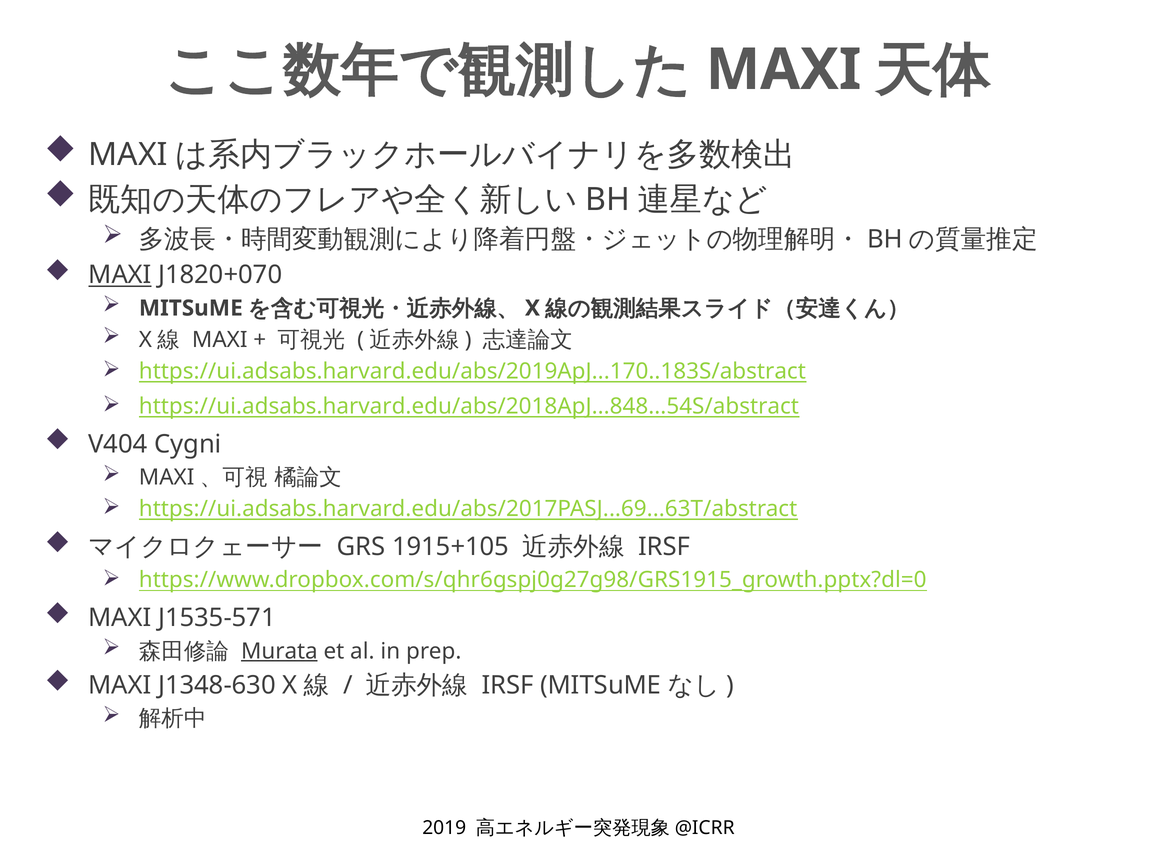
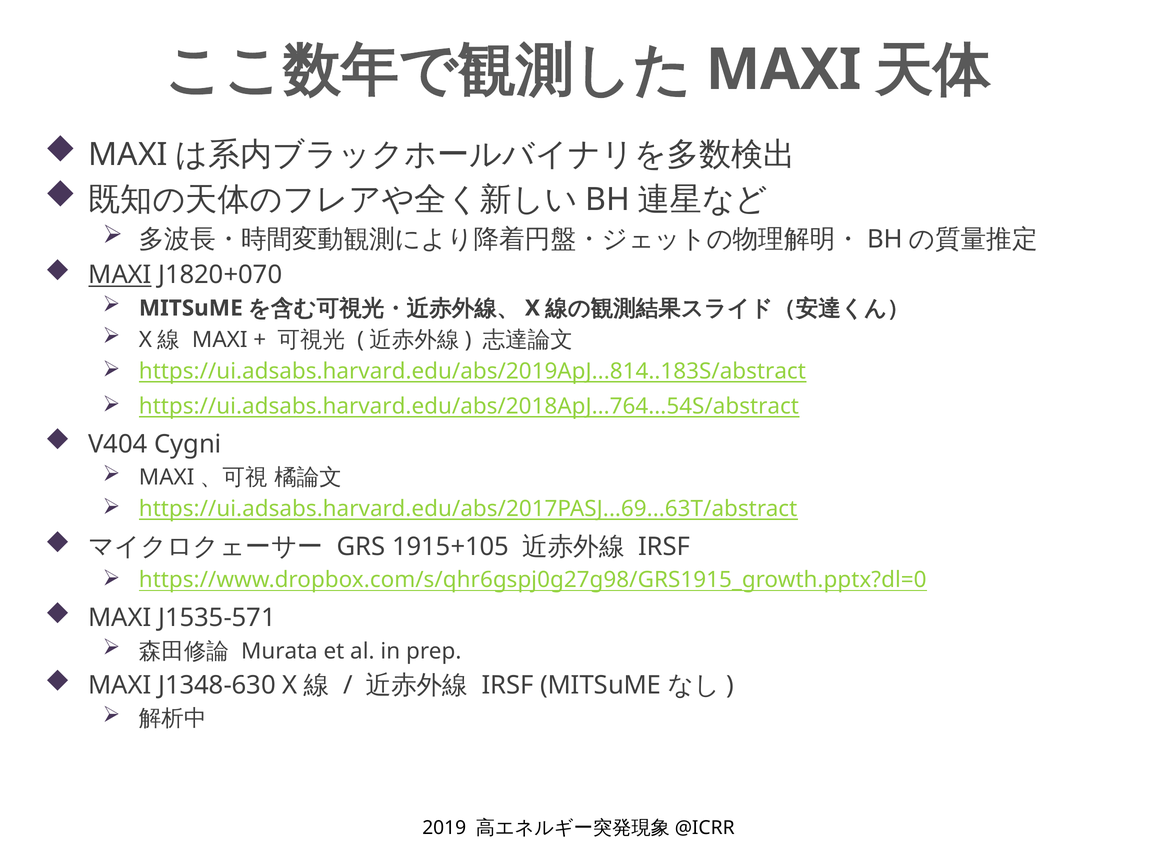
https://ui.adsabs.harvard.edu/abs/2019ApJ...170..183S/abstract: https://ui.adsabs.harvard.edu/abs/2019ApJ...170..183S/abstract -> https://ui.adsabs.harvard.edu/abs/2019ApJ...814..183S/abstract
https://ui.adsabs.harvard.edu/abs/2018ApJ...848...54S/abstract: https://ui.adsabs.harvard.edu/abs/2018ApJ...848...54S/abstract -> https://ui.adsabs.harvard.edu/abs/2018ApJ...764...54S/abstract
Murata underline: present -> none
